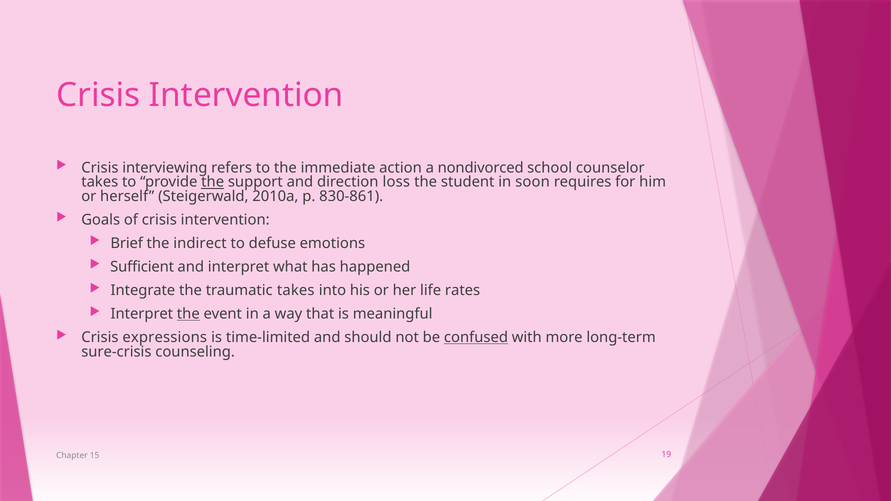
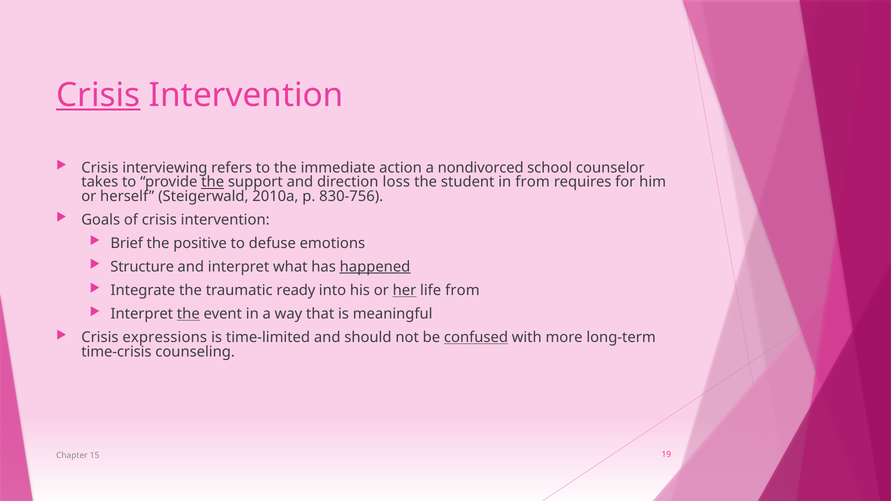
Crisis at (98, 95) underline: none -> present
in soon: soon -> from
830-861: 830-861 -> 830-756
indirect: indirect -> positive
Sufficient: Sufficient -> Structure
happened underline: none -> present
traumatic takes: takes -> ready
her underline: none -> present
life rates: rates -> from
sure-crisis: sure-crisis -> time-crisis
